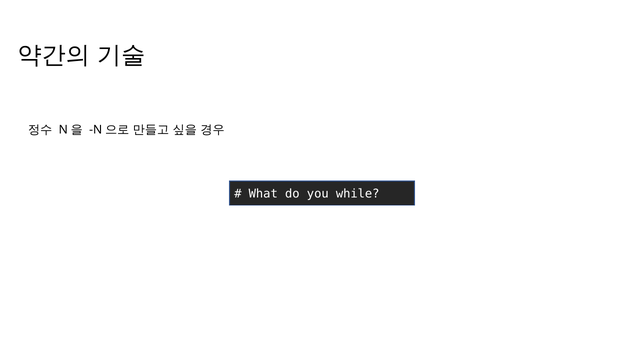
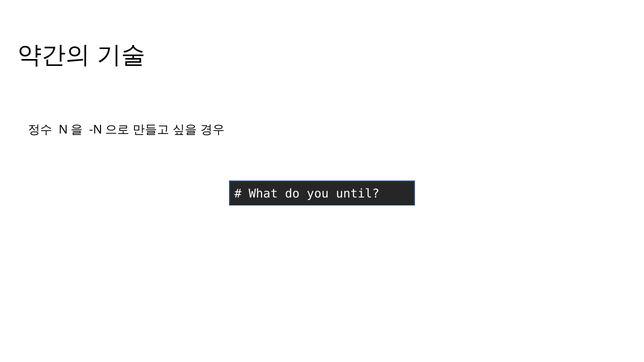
while: while -> until
